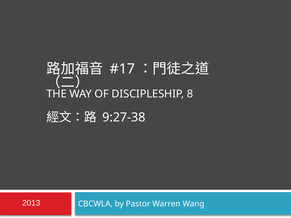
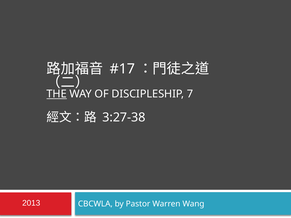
THE underline: none -> present
8: 8 -> 7
9:27-38: 9:27-38 -> 3:27-38
